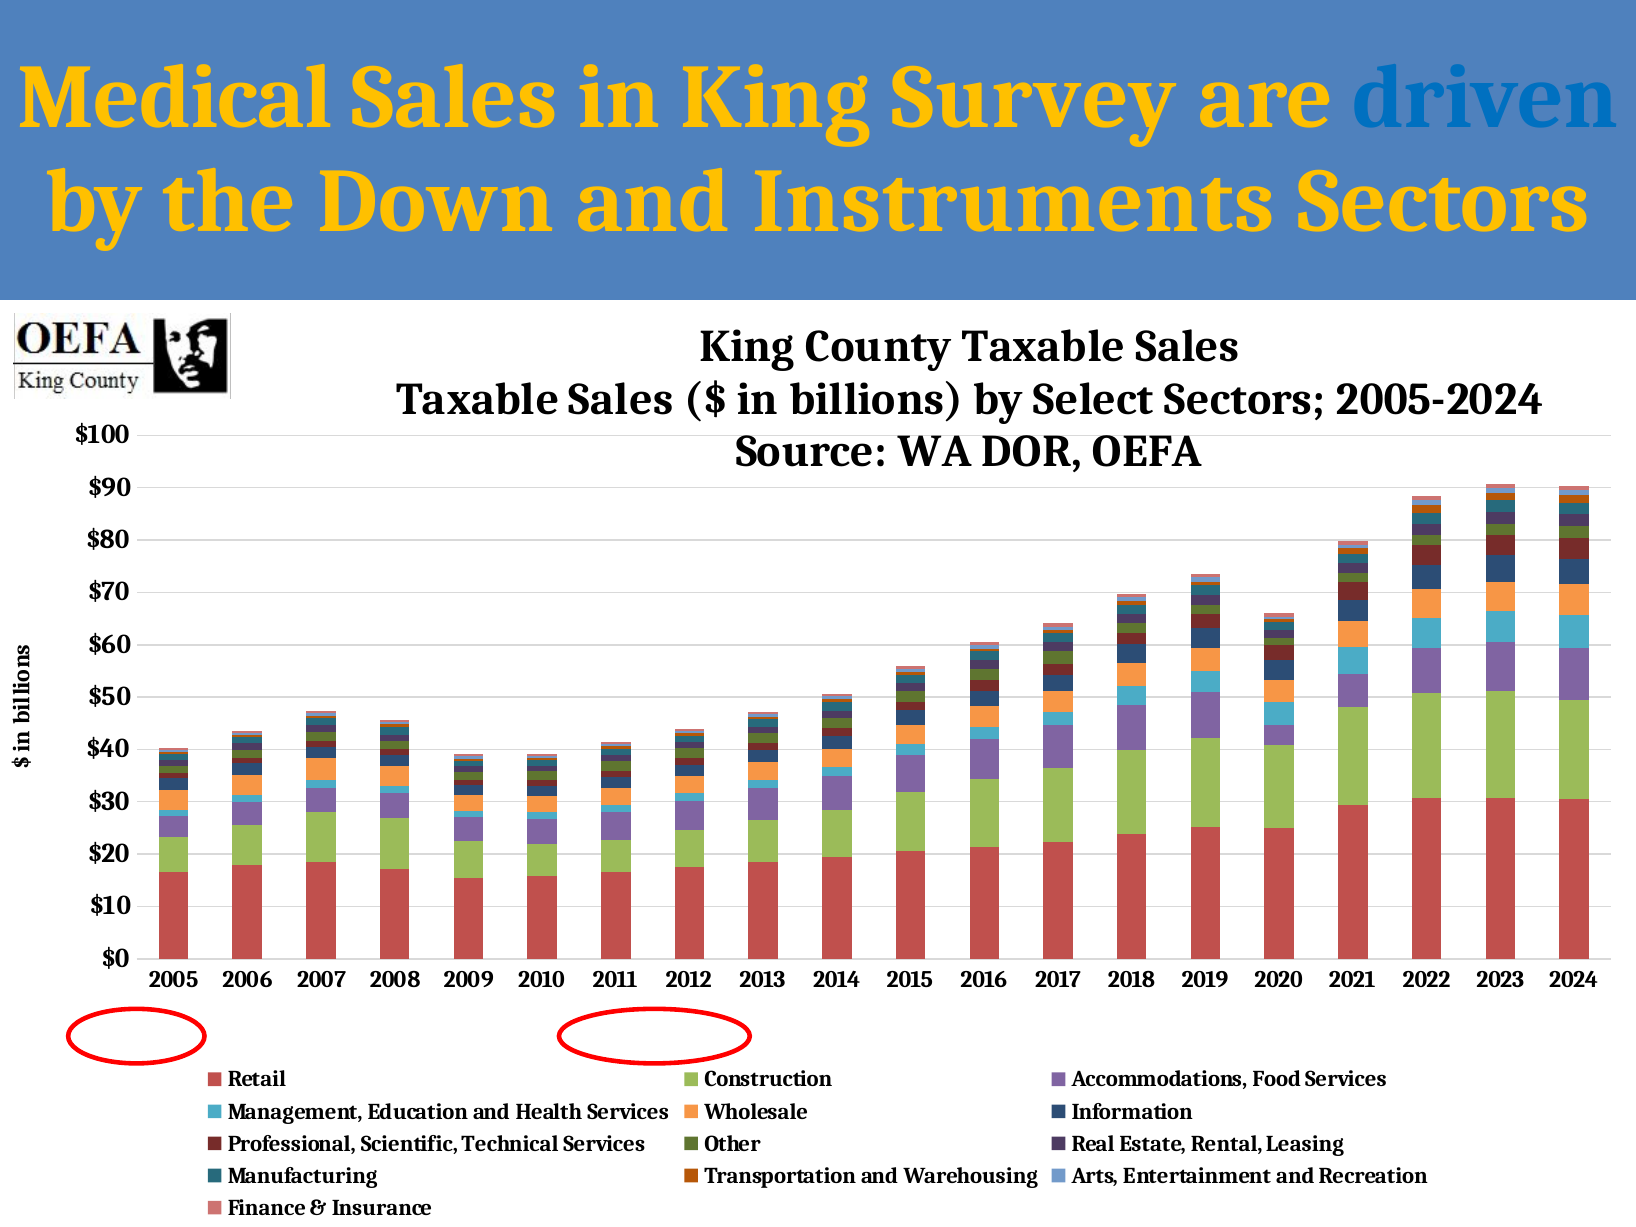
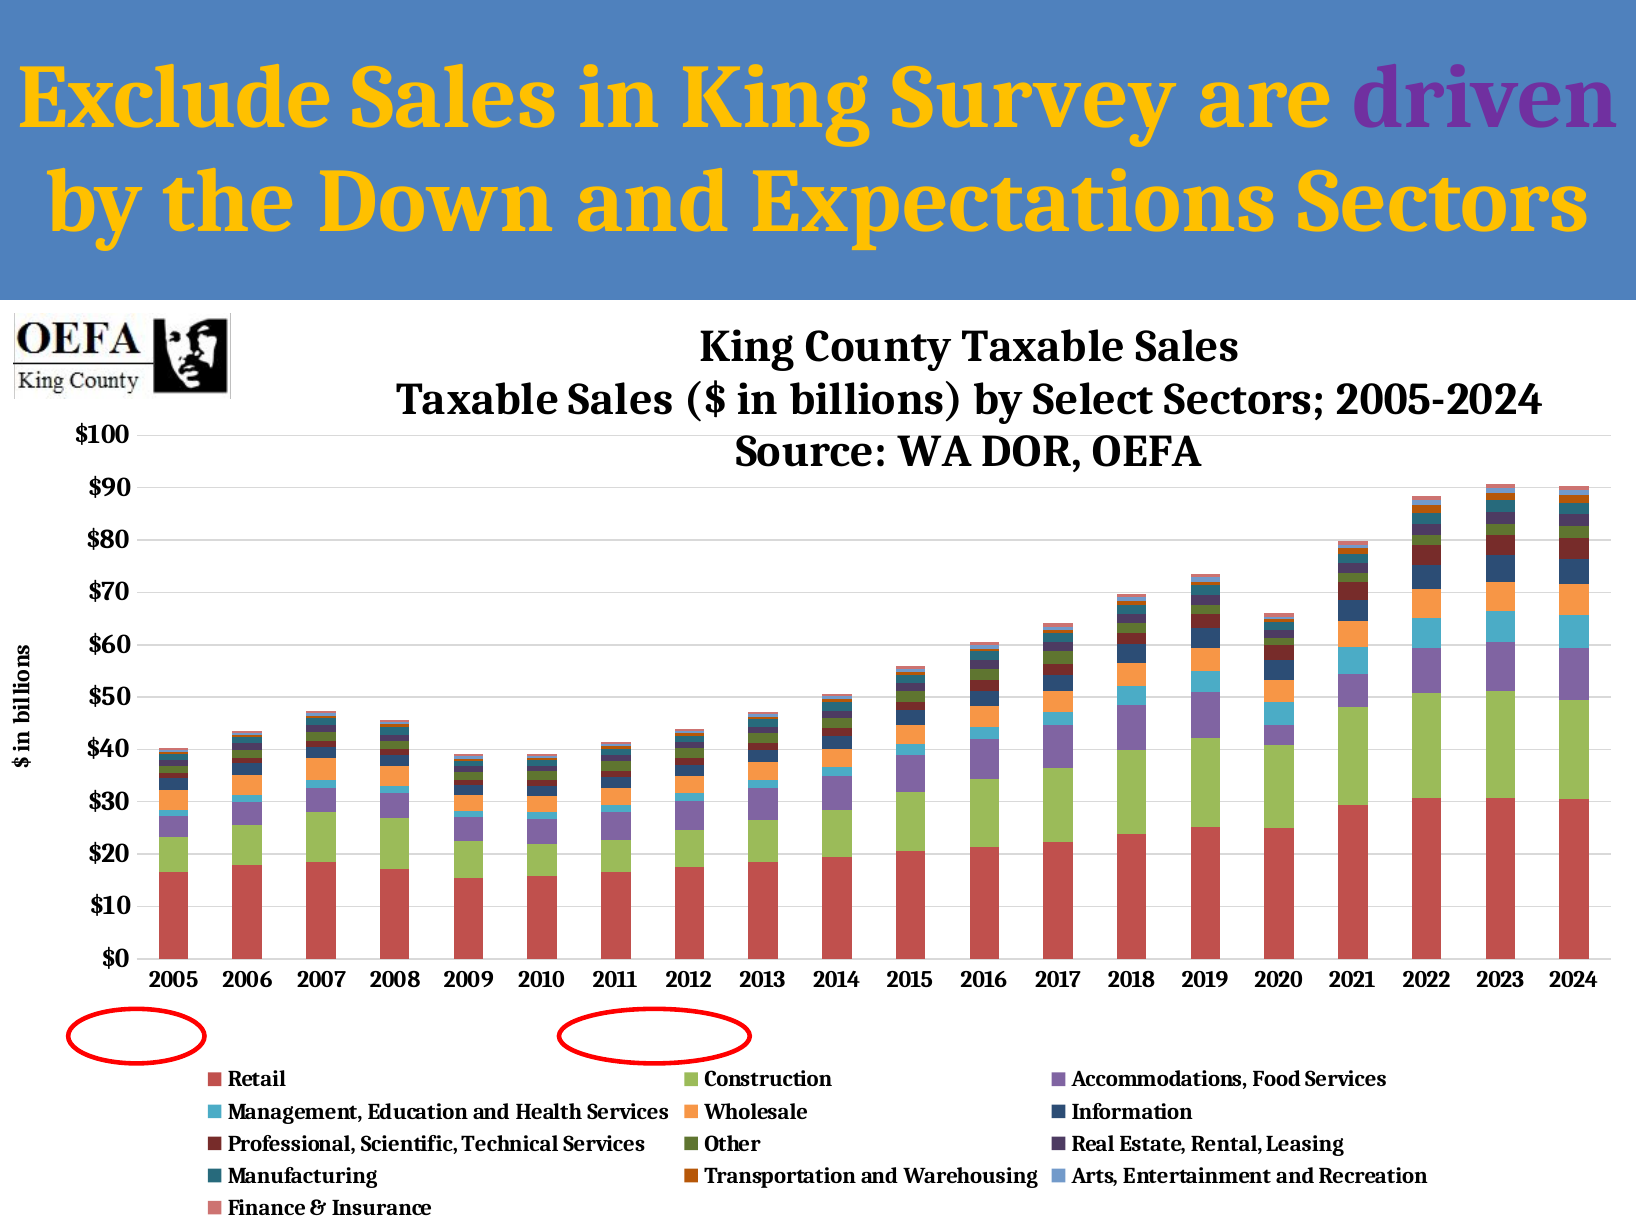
Medical: Medical -> Exclude
driven colour: blue -> purple
Instruments: Instruments -> Expectations
